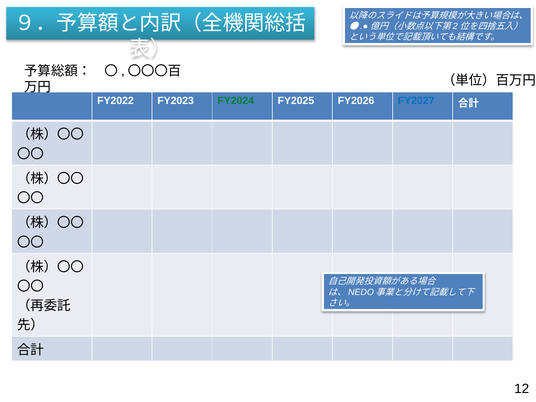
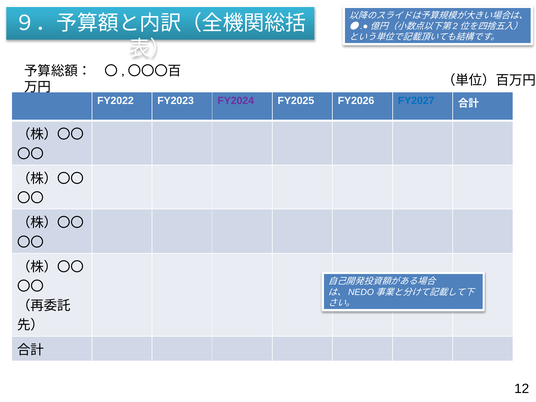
FY2024 colour: green -> purple
